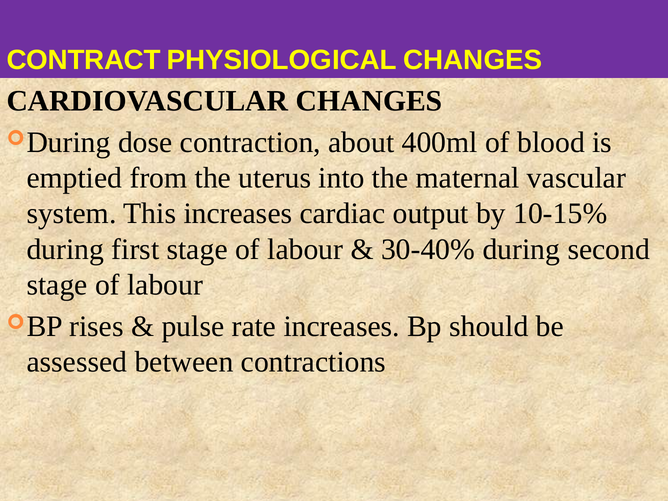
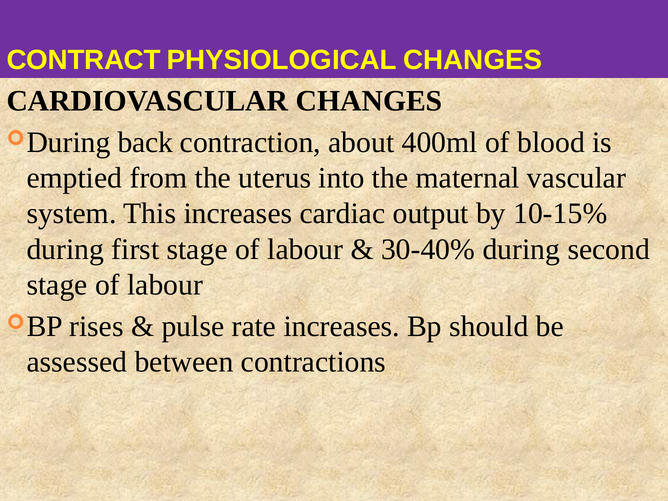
dose: dose -> back
